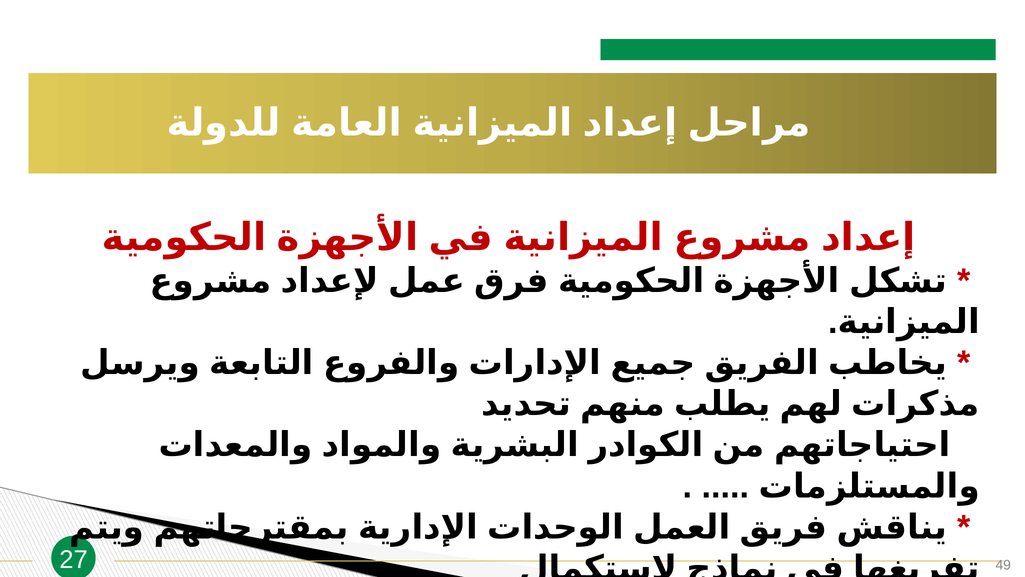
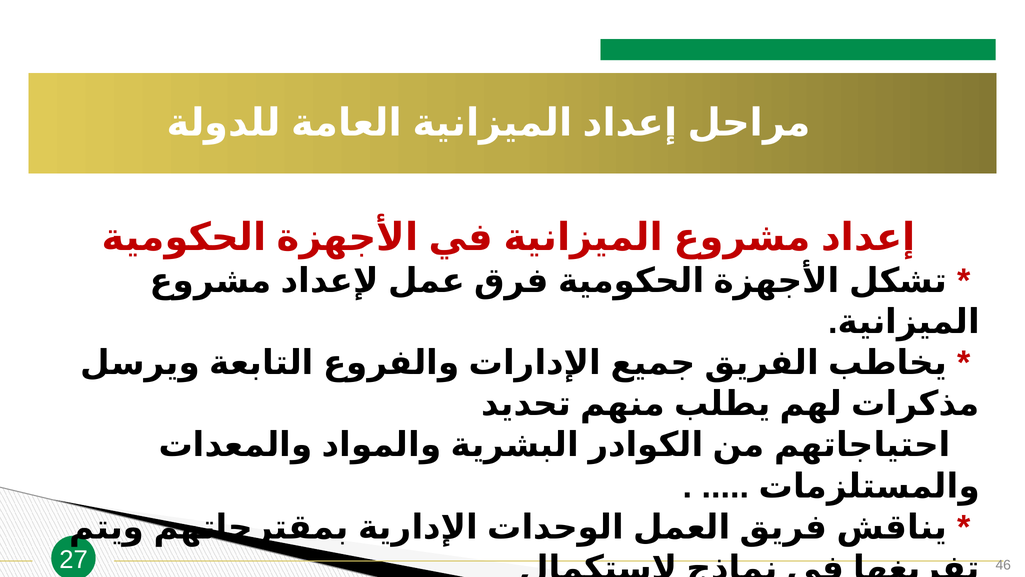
49: 49 -> 46
